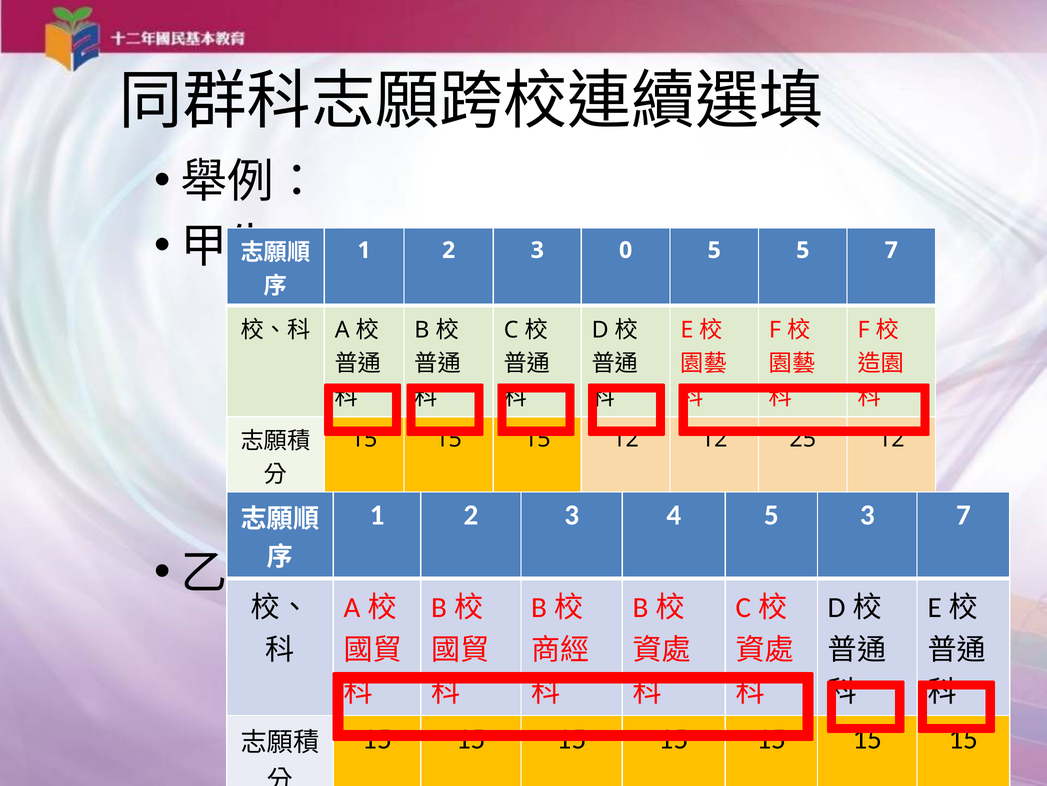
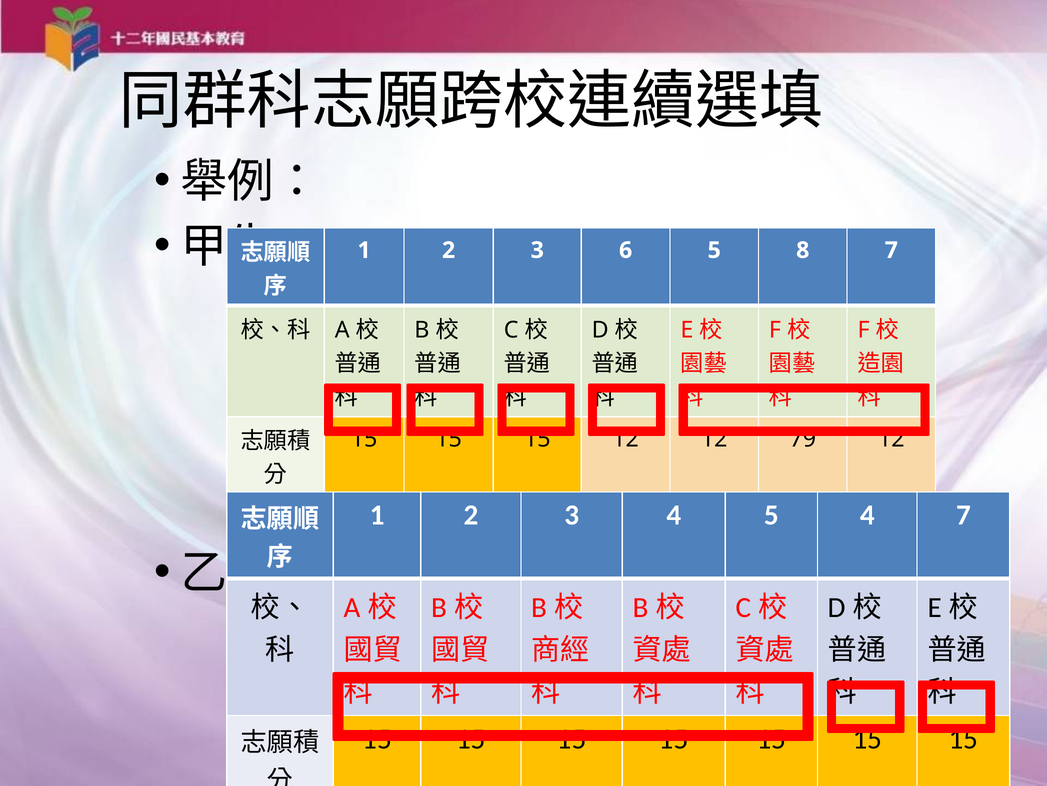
0: 0 -> 6
5 5: 5 -> 8
25: 25 -> 79
5 3: 3 -> 4
